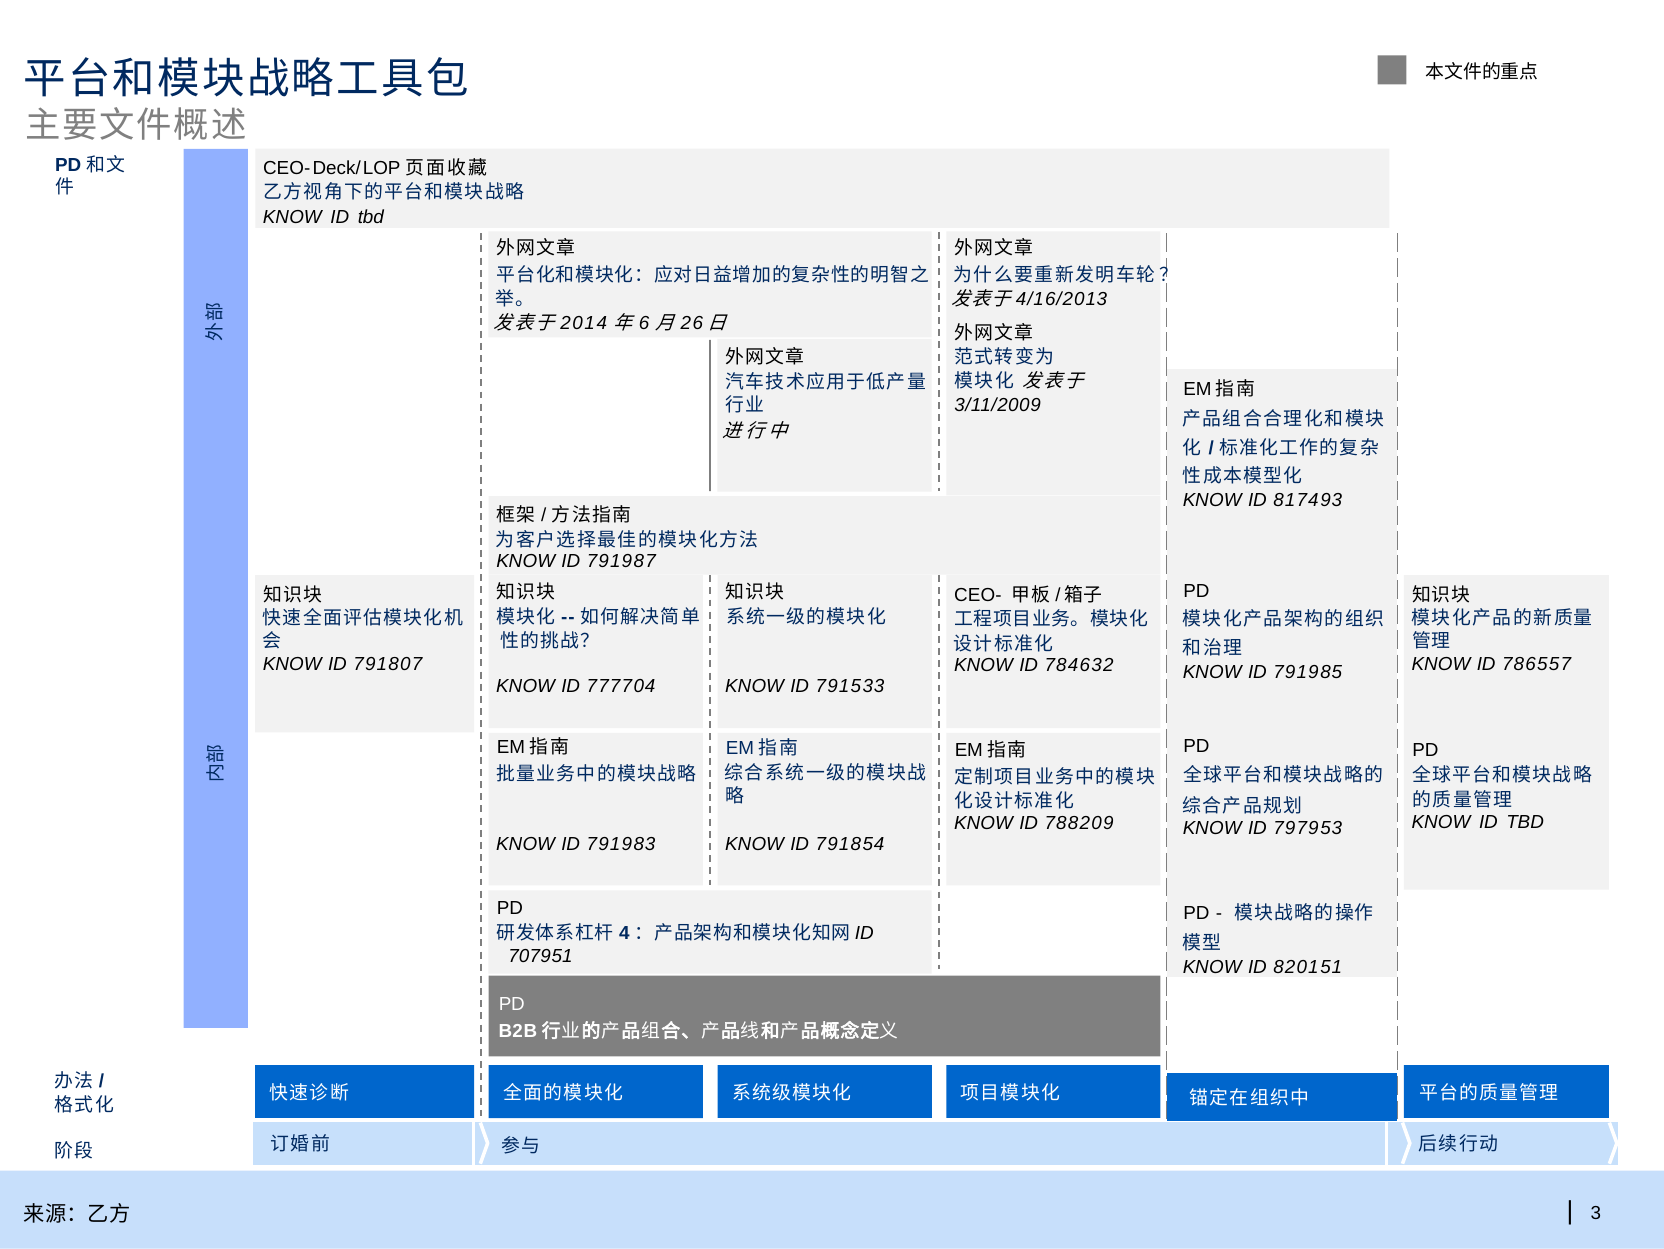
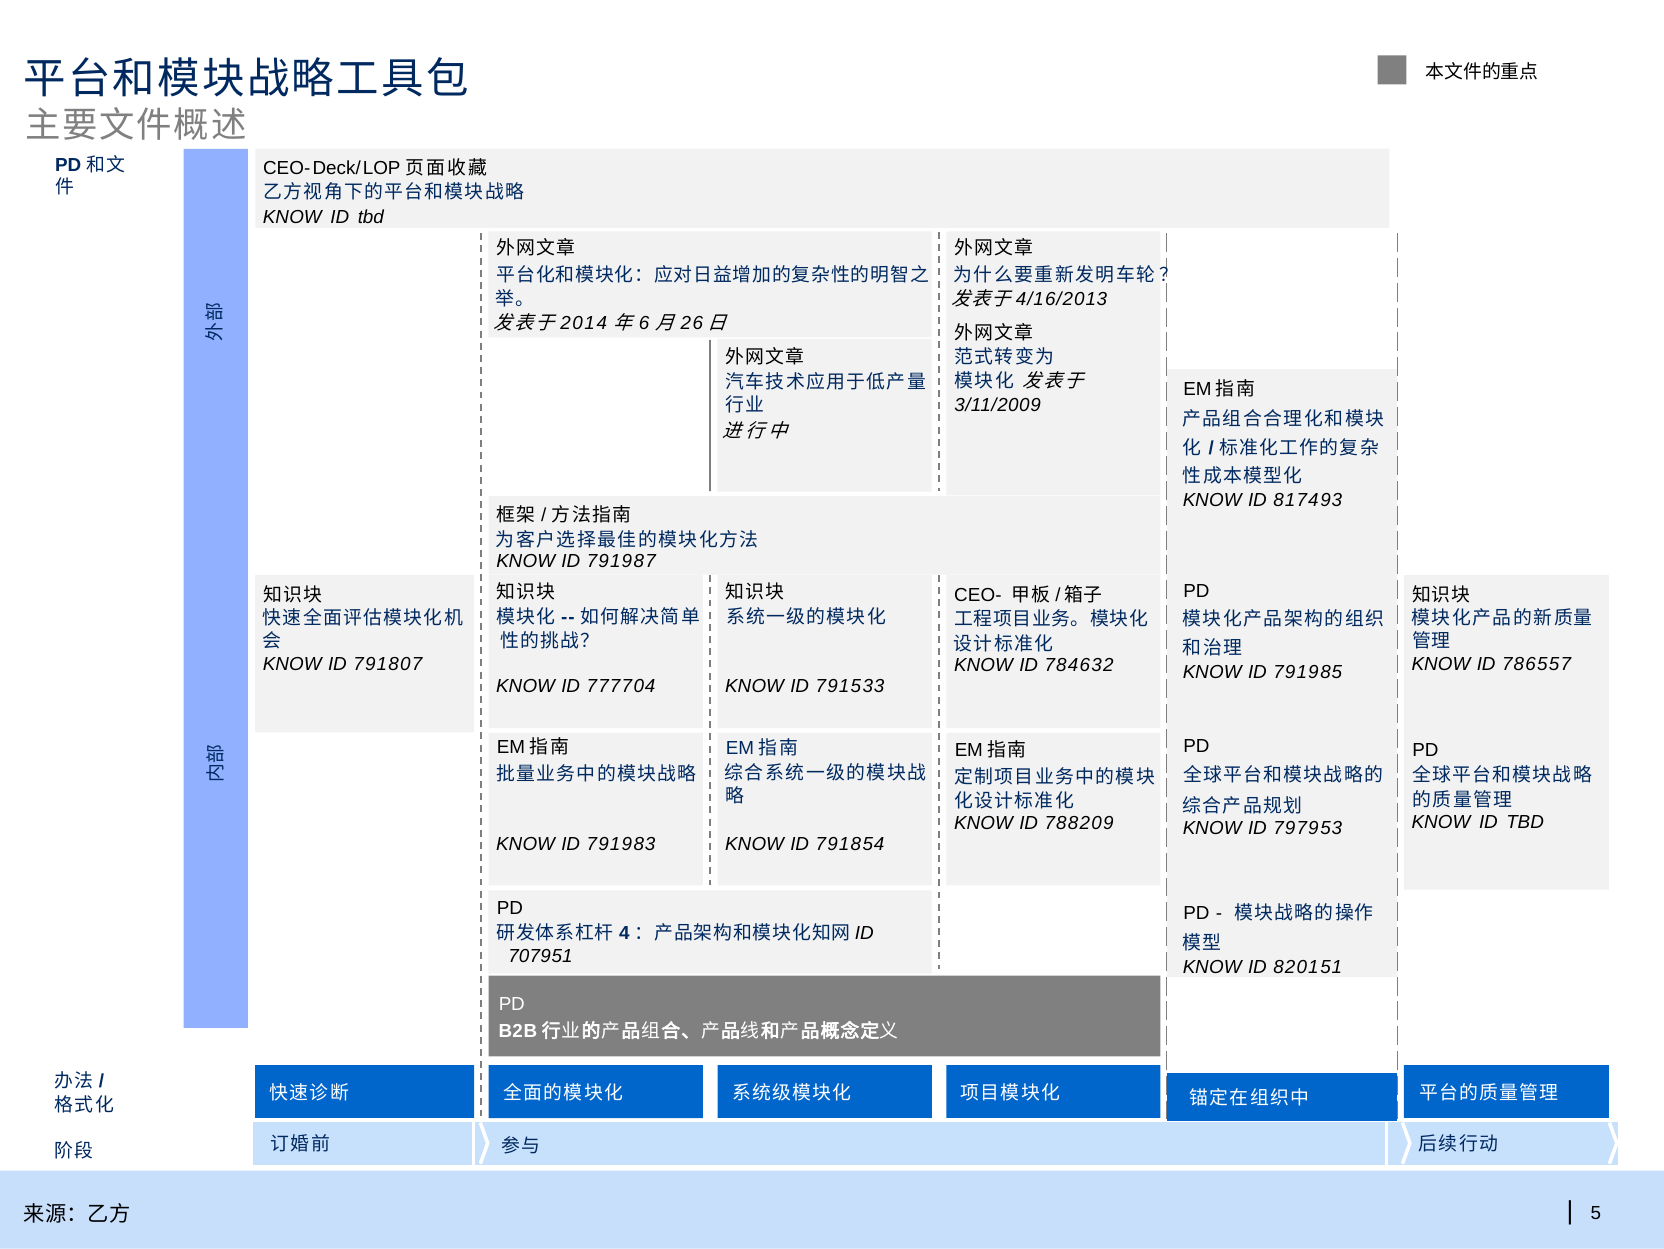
3: 3 -> 5
